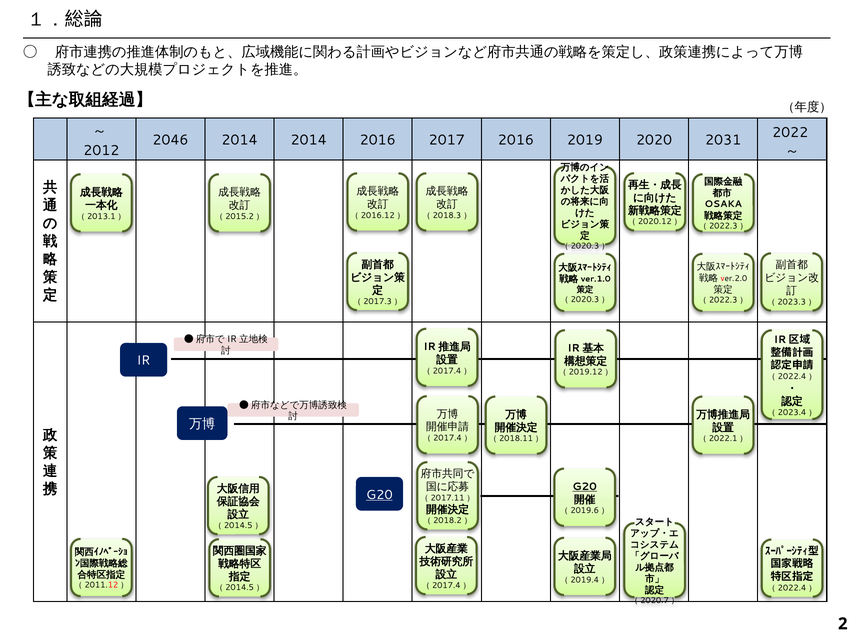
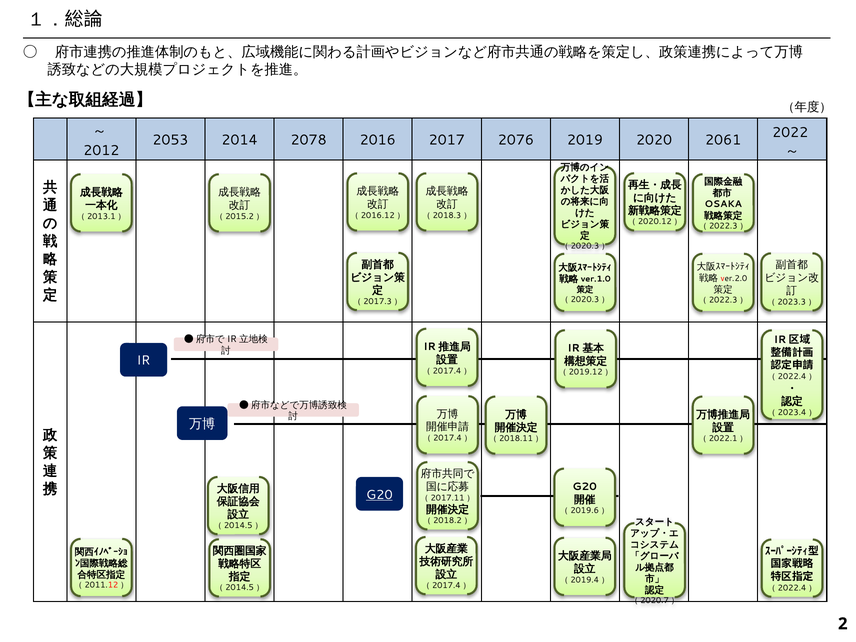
2046: 2046 -> 2053
2014 2014: 2014 -> 2078
2017 2016: 2016 -> 2076
2031: 2031 -> 2061
G20 at (585, 487) underline: present -> none
